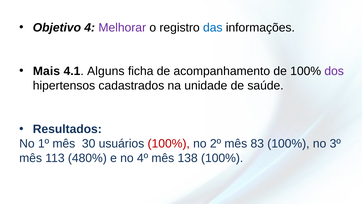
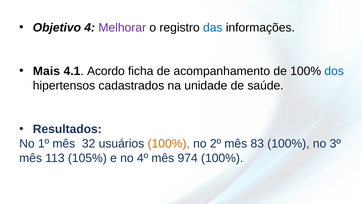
Alguns: Alguns -> Acordo
dos colour: purple -> blue
30: 30 -> 32
100% at (169, 143) colour: red -> orange
480%: 480% -> 105%
138: 138 -> 974
